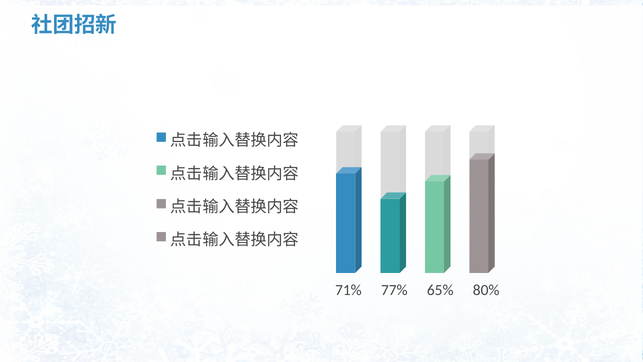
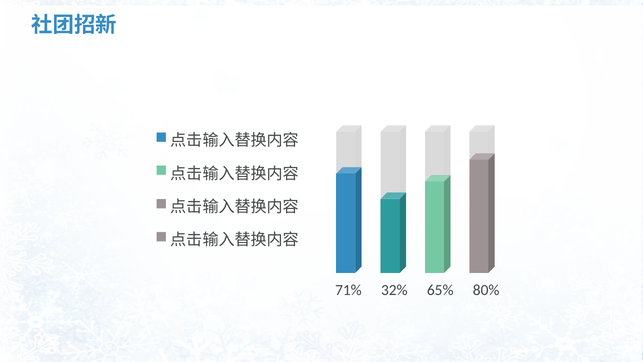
77%: 77% -> 32%
